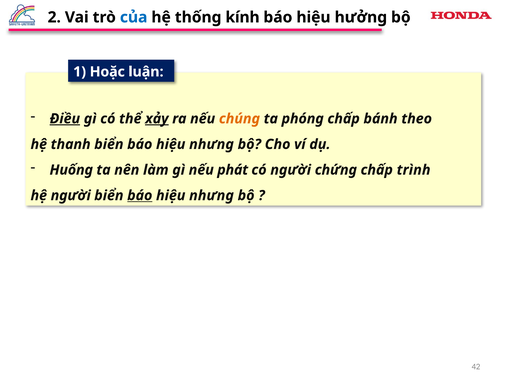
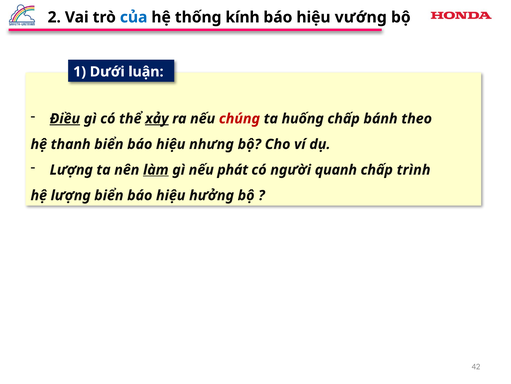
hưởng: hưởng -> vướng
Hoặc: Hoặc -> Dưới
chúng colour: orange -> red
phóng: phóng -> huống
Huống at (71, 170): Huống -> Lượng
làm underline: none -> present
chứng: chứng -> quanh
hệ người: người -> lượng
báo at (140, 195) underline: present -> none
nhưng at (212, 195): nhưng -> hưởng
